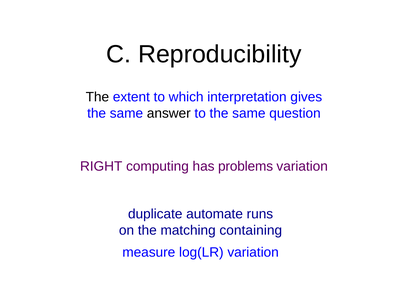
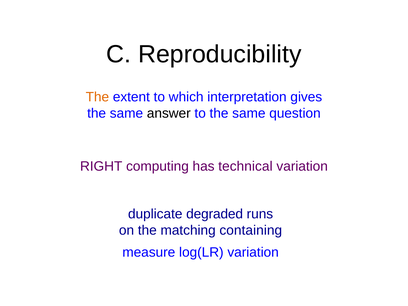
The at (97, 97) colour: black -> orange
problems: problems -> technical
automate: automate -> degraded
